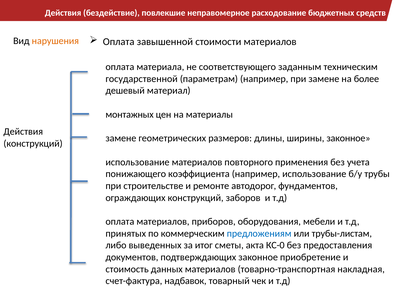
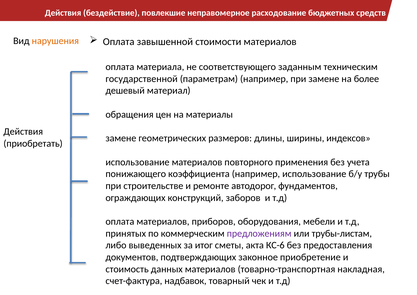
монтажных: монтажных -> обращения
ширины законное: законное -> индексов
конструкций at (33, 143): конструкций -> приобретать
предложениям colour: blue -> purple
КС-0: КС-0 -> КС-6
